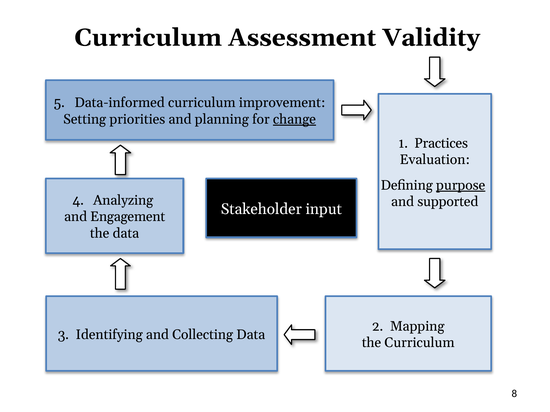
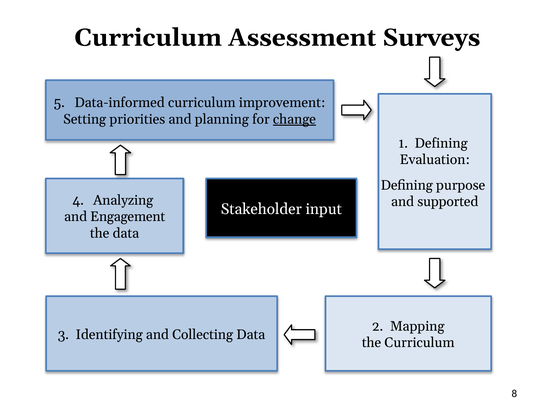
Validity: Validity -> Surveys
1 Practices: Practices -> Defining
purpose underline: present -> none
